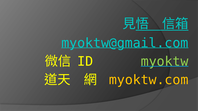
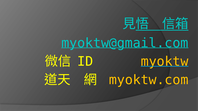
myoktw colour: light green -> yellow
